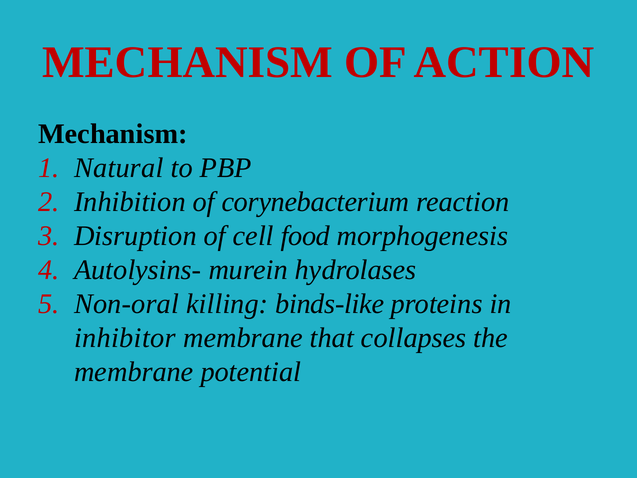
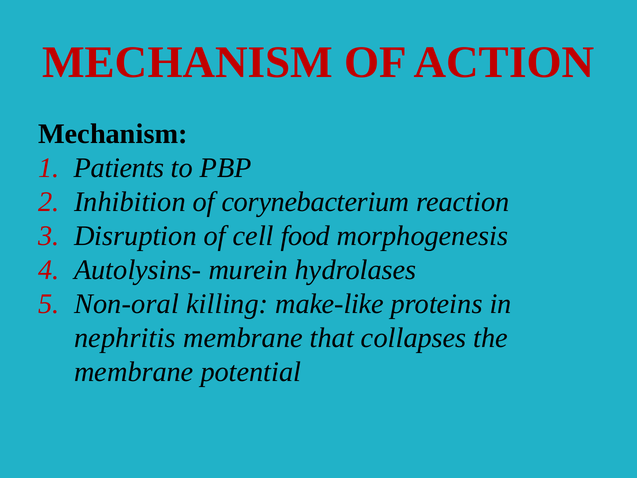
Natural: Natural -> Patients
binds-like: binds-like -> make-like
inhibitor: inhibitor -> nephritis
